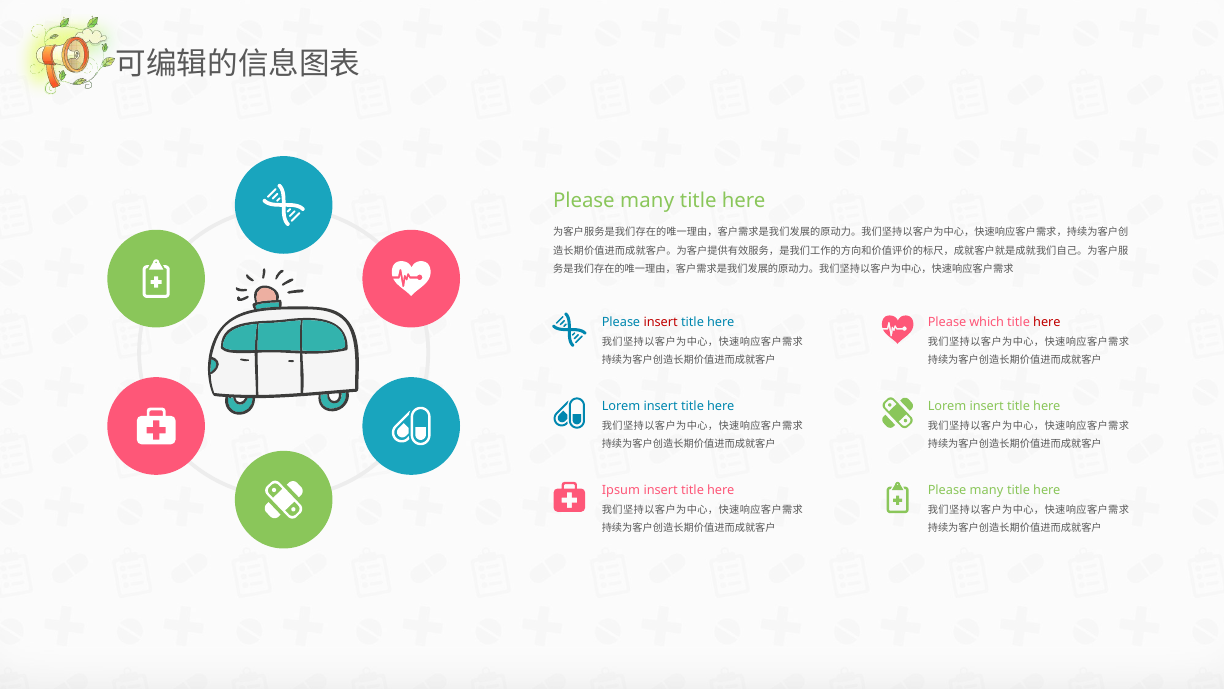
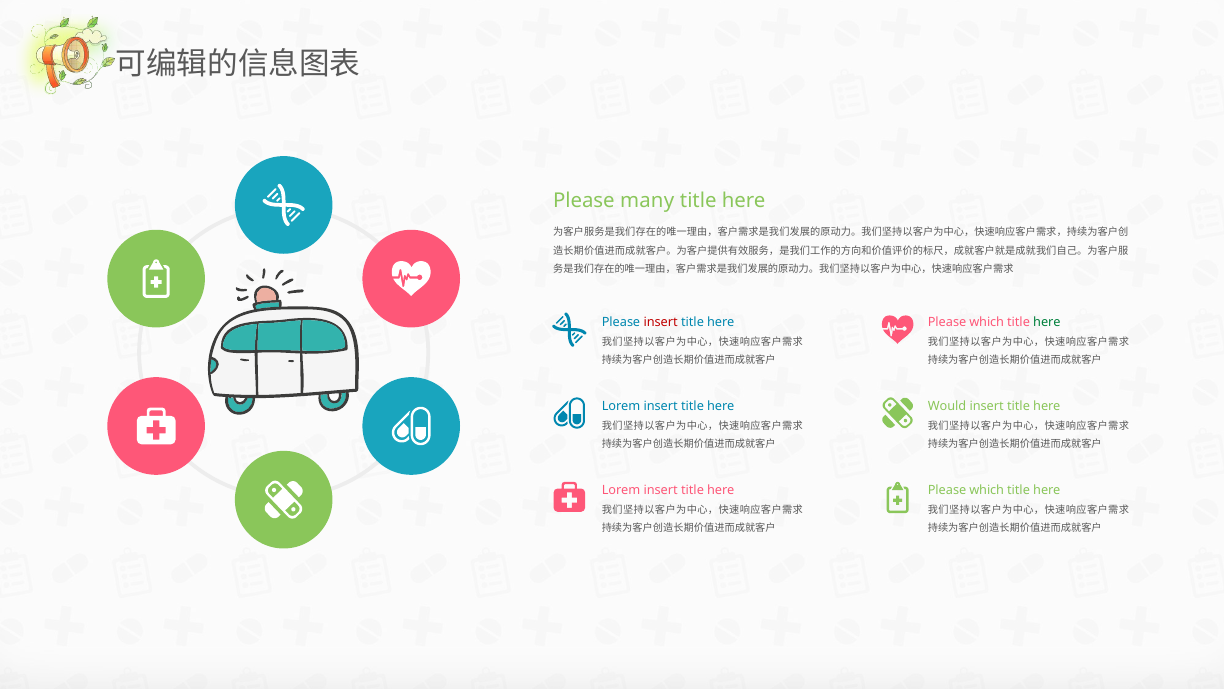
here at (1047, 322) colour: red -> green
Lorem at (947, 406): Lorem -> Would
Ipsum at (621, 490): Ipsum -> Lorem
many at (987, 490): many -> which
